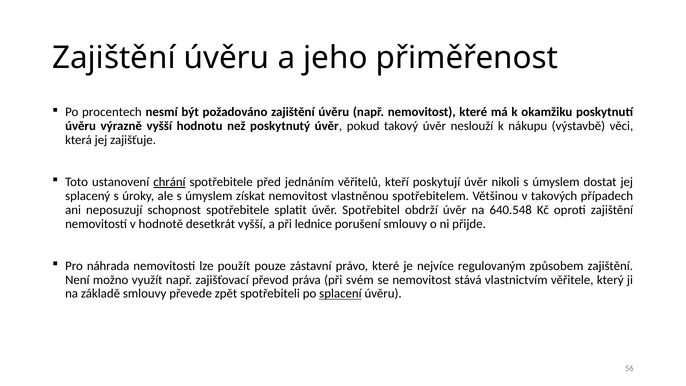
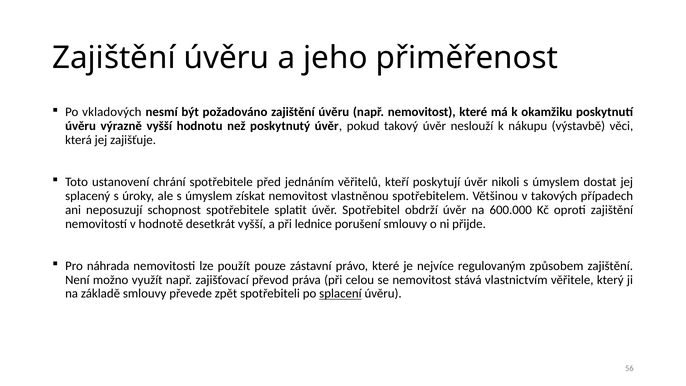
procentech: procentech -> vkladových
chrání underline: present -> none
640.548: 640.548 -> 600.000
svém: svém -> celou
